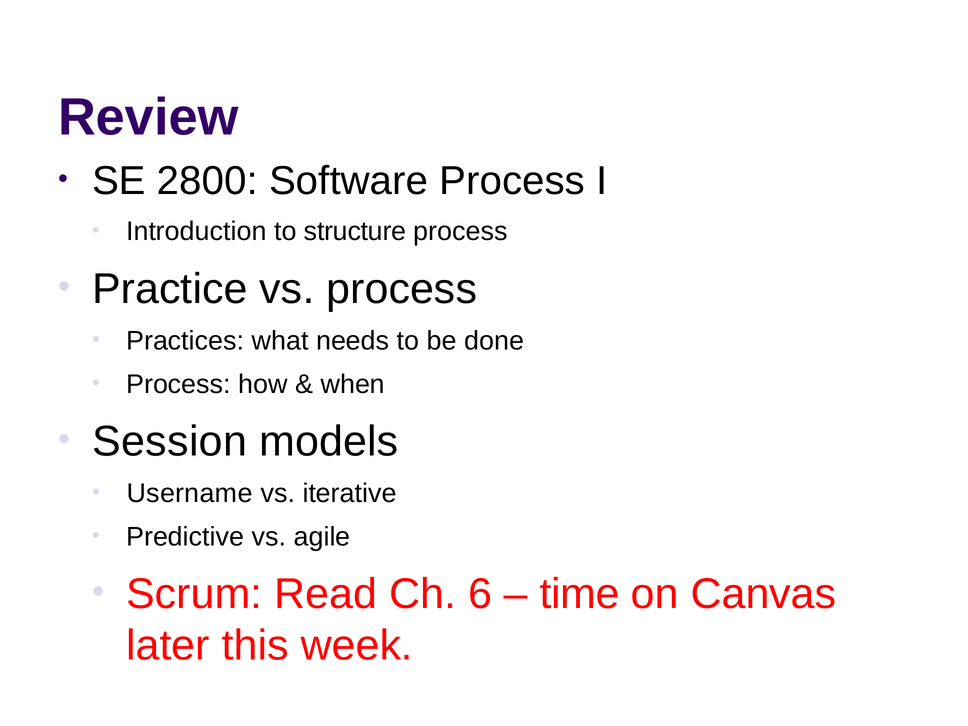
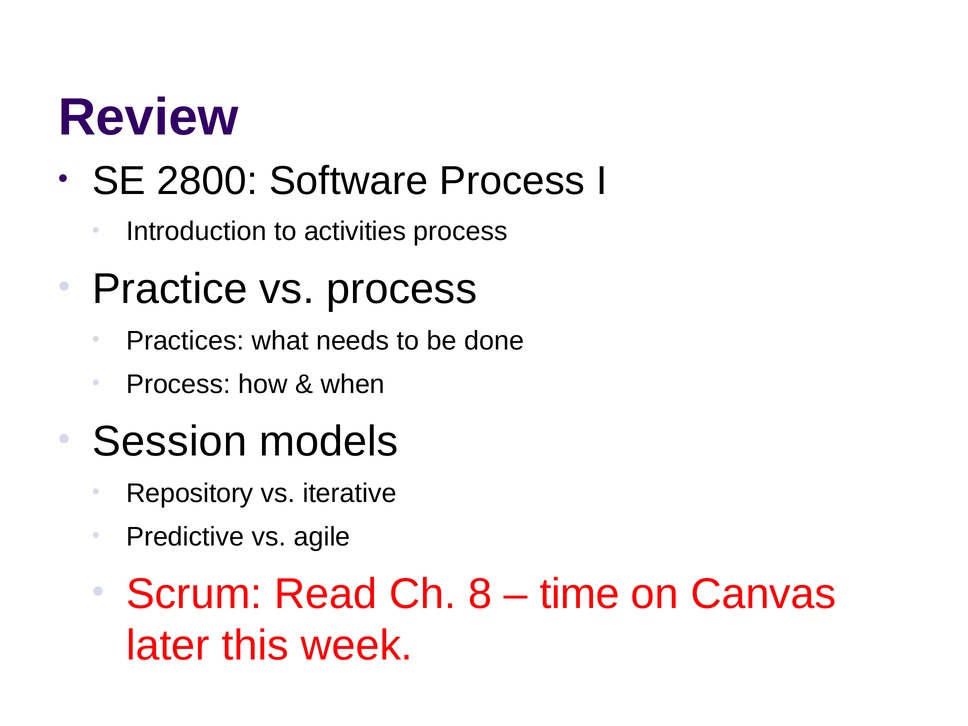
structure: structure -> activities
Username: Username -> Repository
6: 6 -> 8
